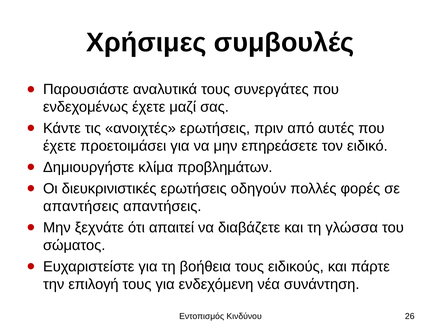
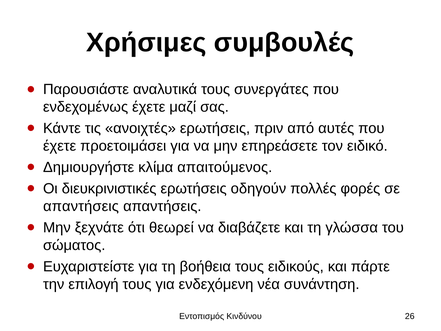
προβλημάτων: προβλημάτων -> απαιτούμενος
απαιτεί: απαιτεί -> θεωρεί
